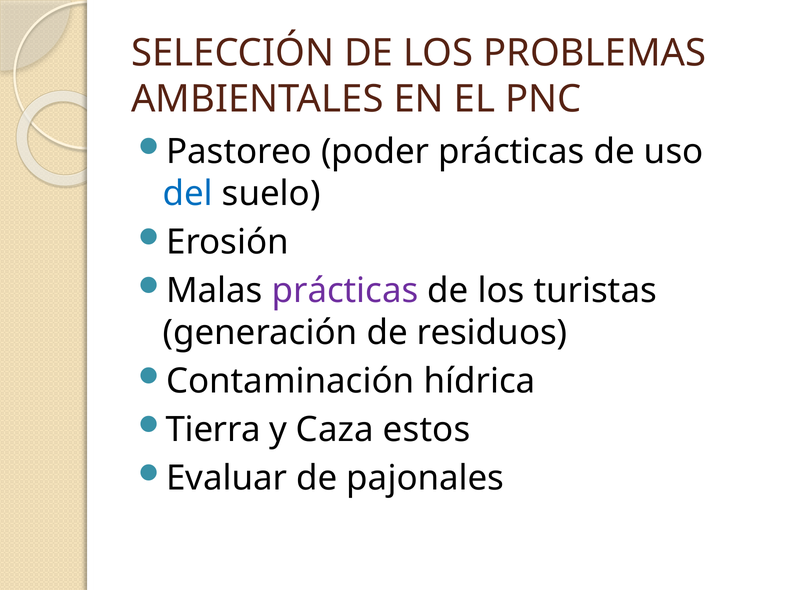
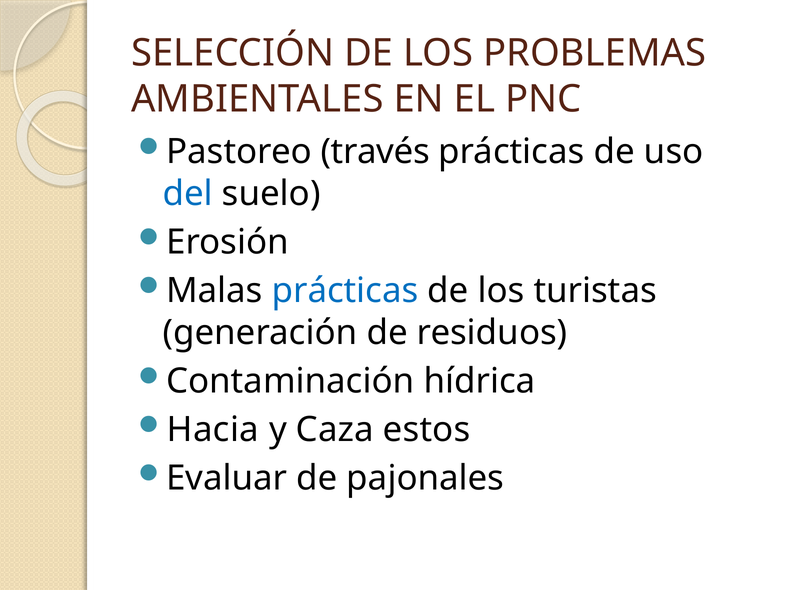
poder: poder -> través
prácticas at (345, 291) colour: purple -> blue
Tierra: Tierra -> Hacia
